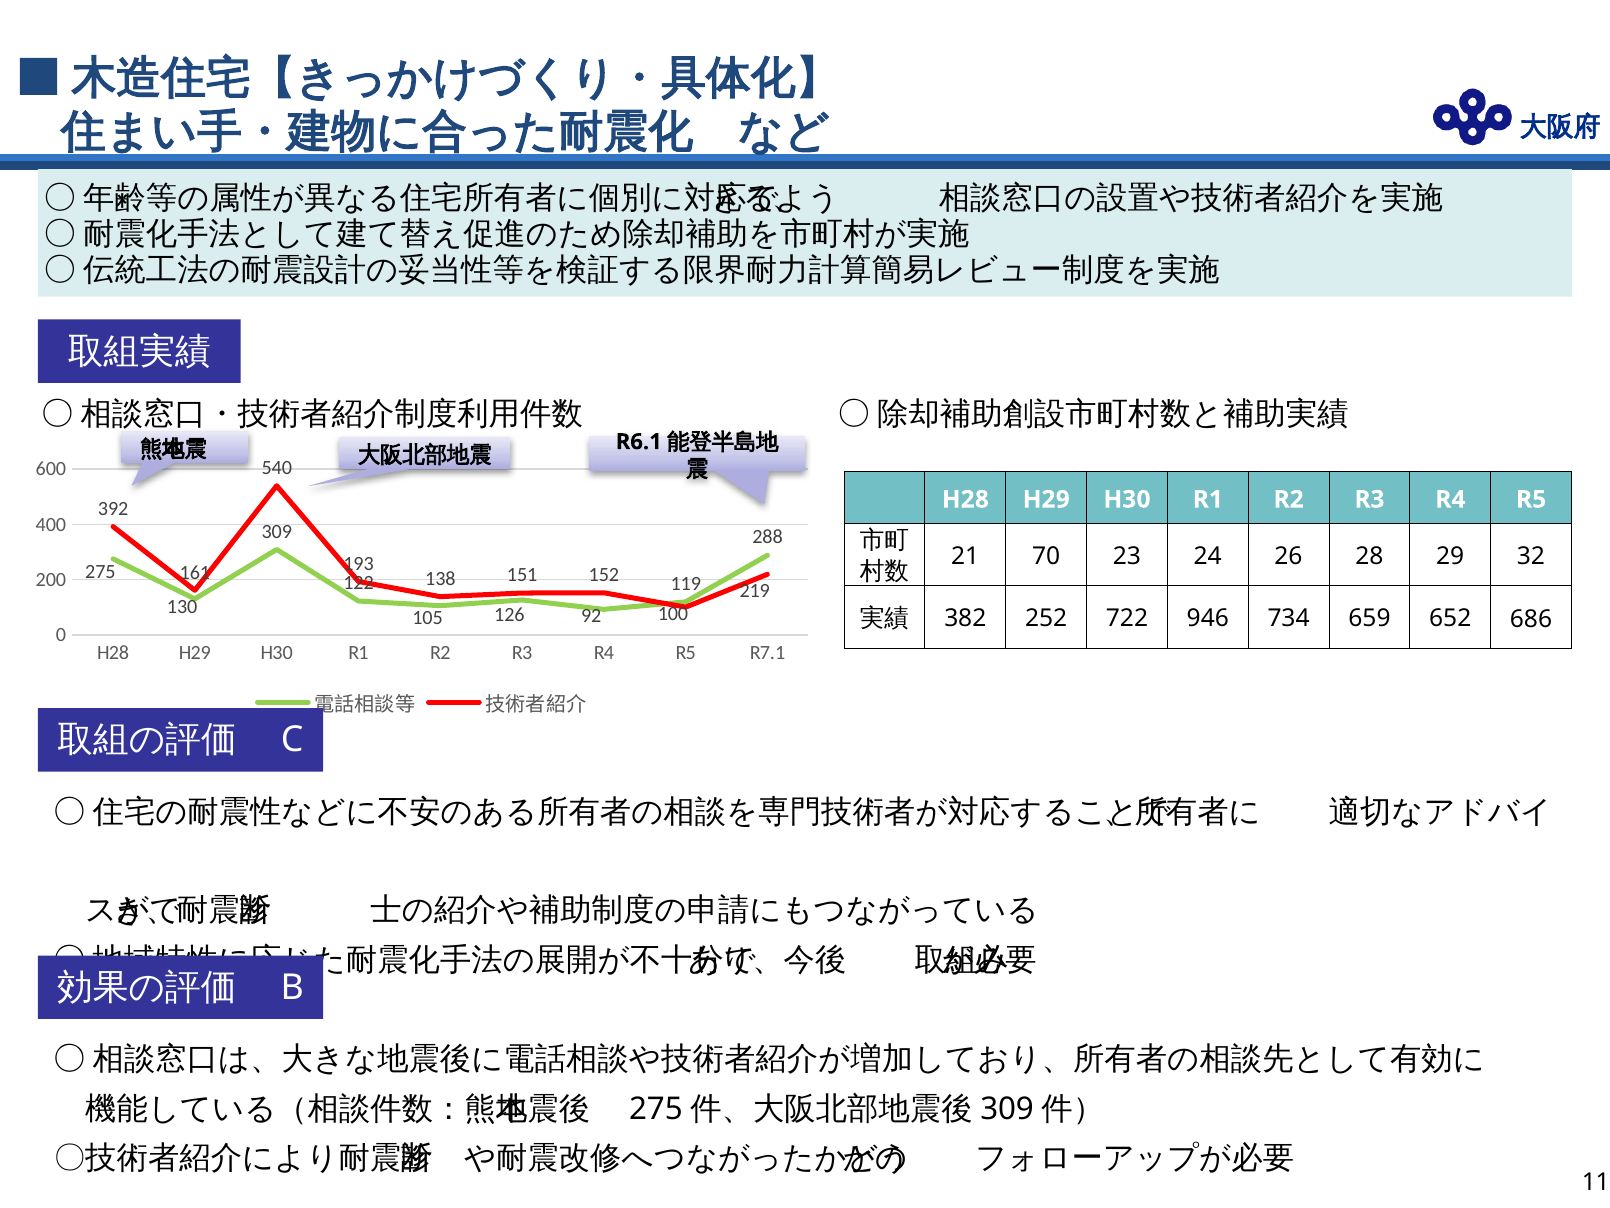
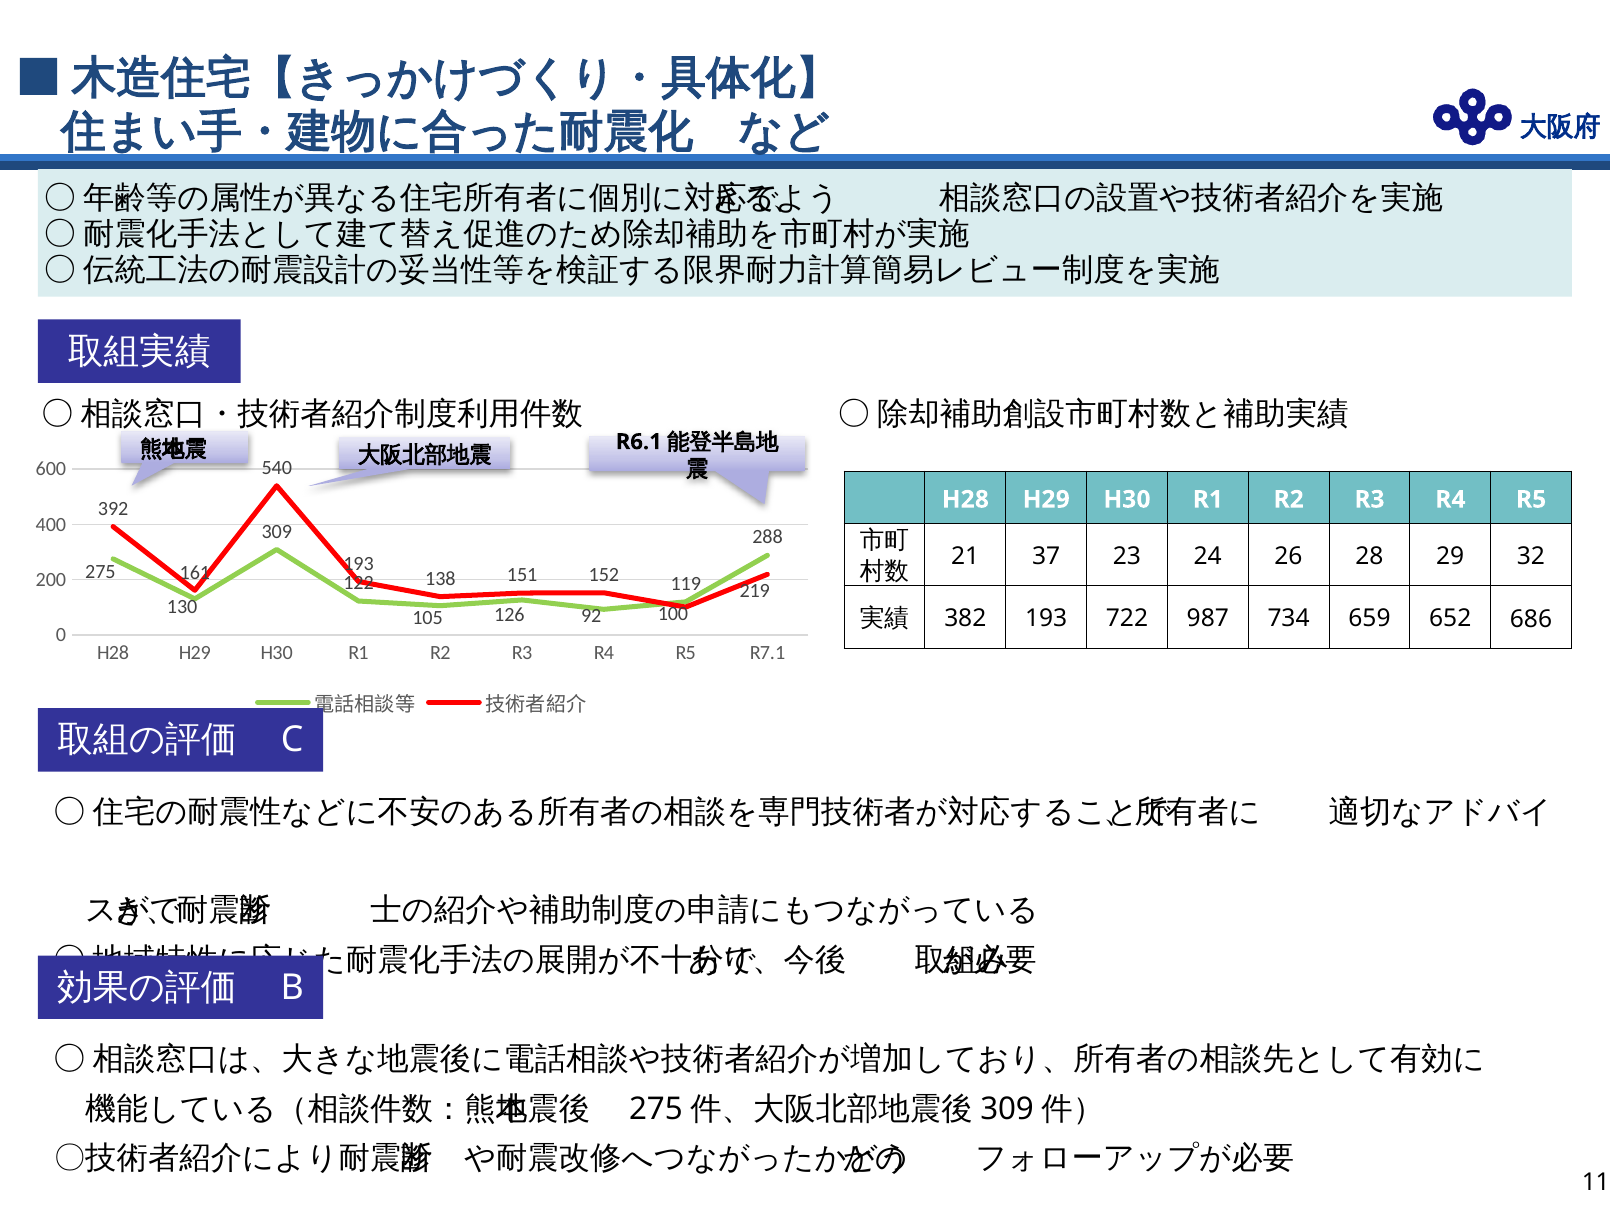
70: 70 -> 37
382 252: 252 -> 193
946: 946 -> 987
